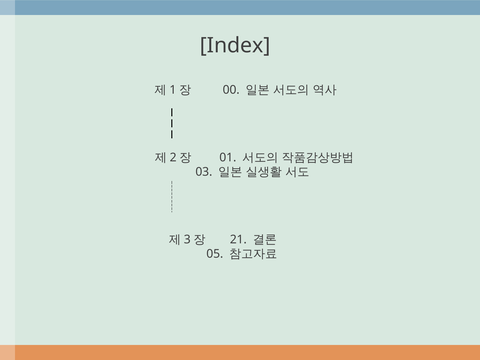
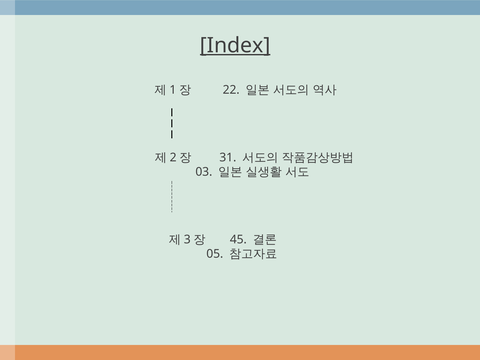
Index underline: none -> present
00: 00 -> 22
01: 01 -> 31
21: 21 -> 45
